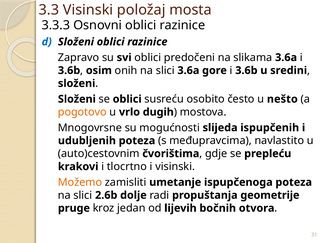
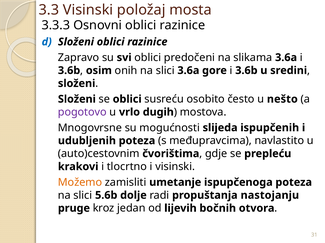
pogotovo colour: orange -> purple
2.6b: 2.6b -> 5.6b
geometrije: geometrije -> nastojanju
